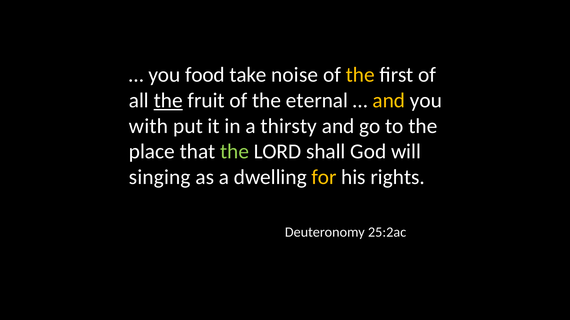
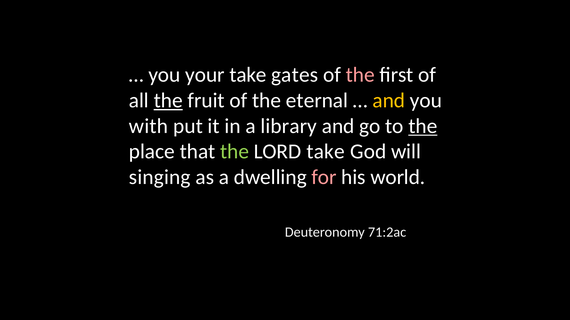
food: food -> your
noise: noise -> gates
the at (360, 75) colour: yellow -> pink
thirsty: thirsty -> library
the at (423, 126) underline: none -> present
LORD shall: shall -> take
for colour: yellow -> pink
rights: rights -> world
25:2ac: 25:2ac -> 71:2ac
